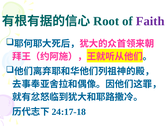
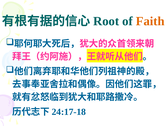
Faith colour: purple -> orange
